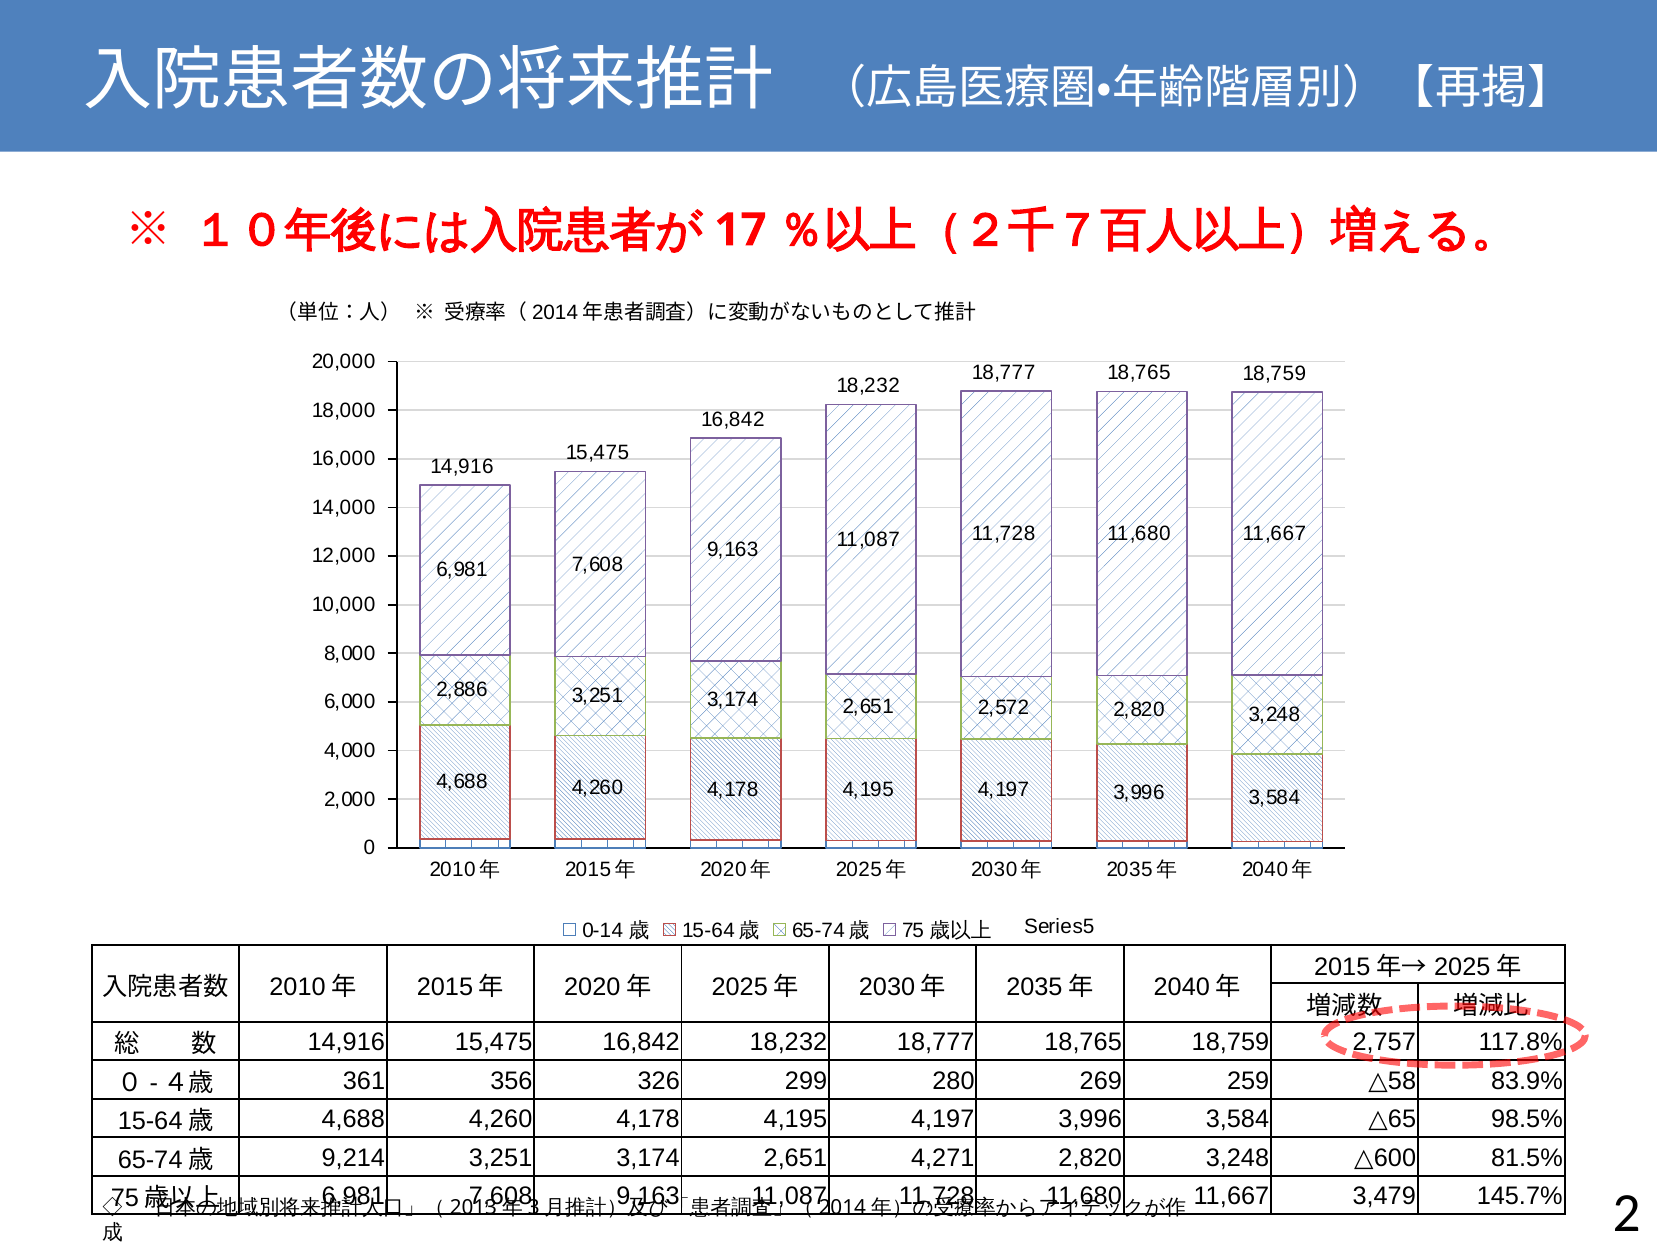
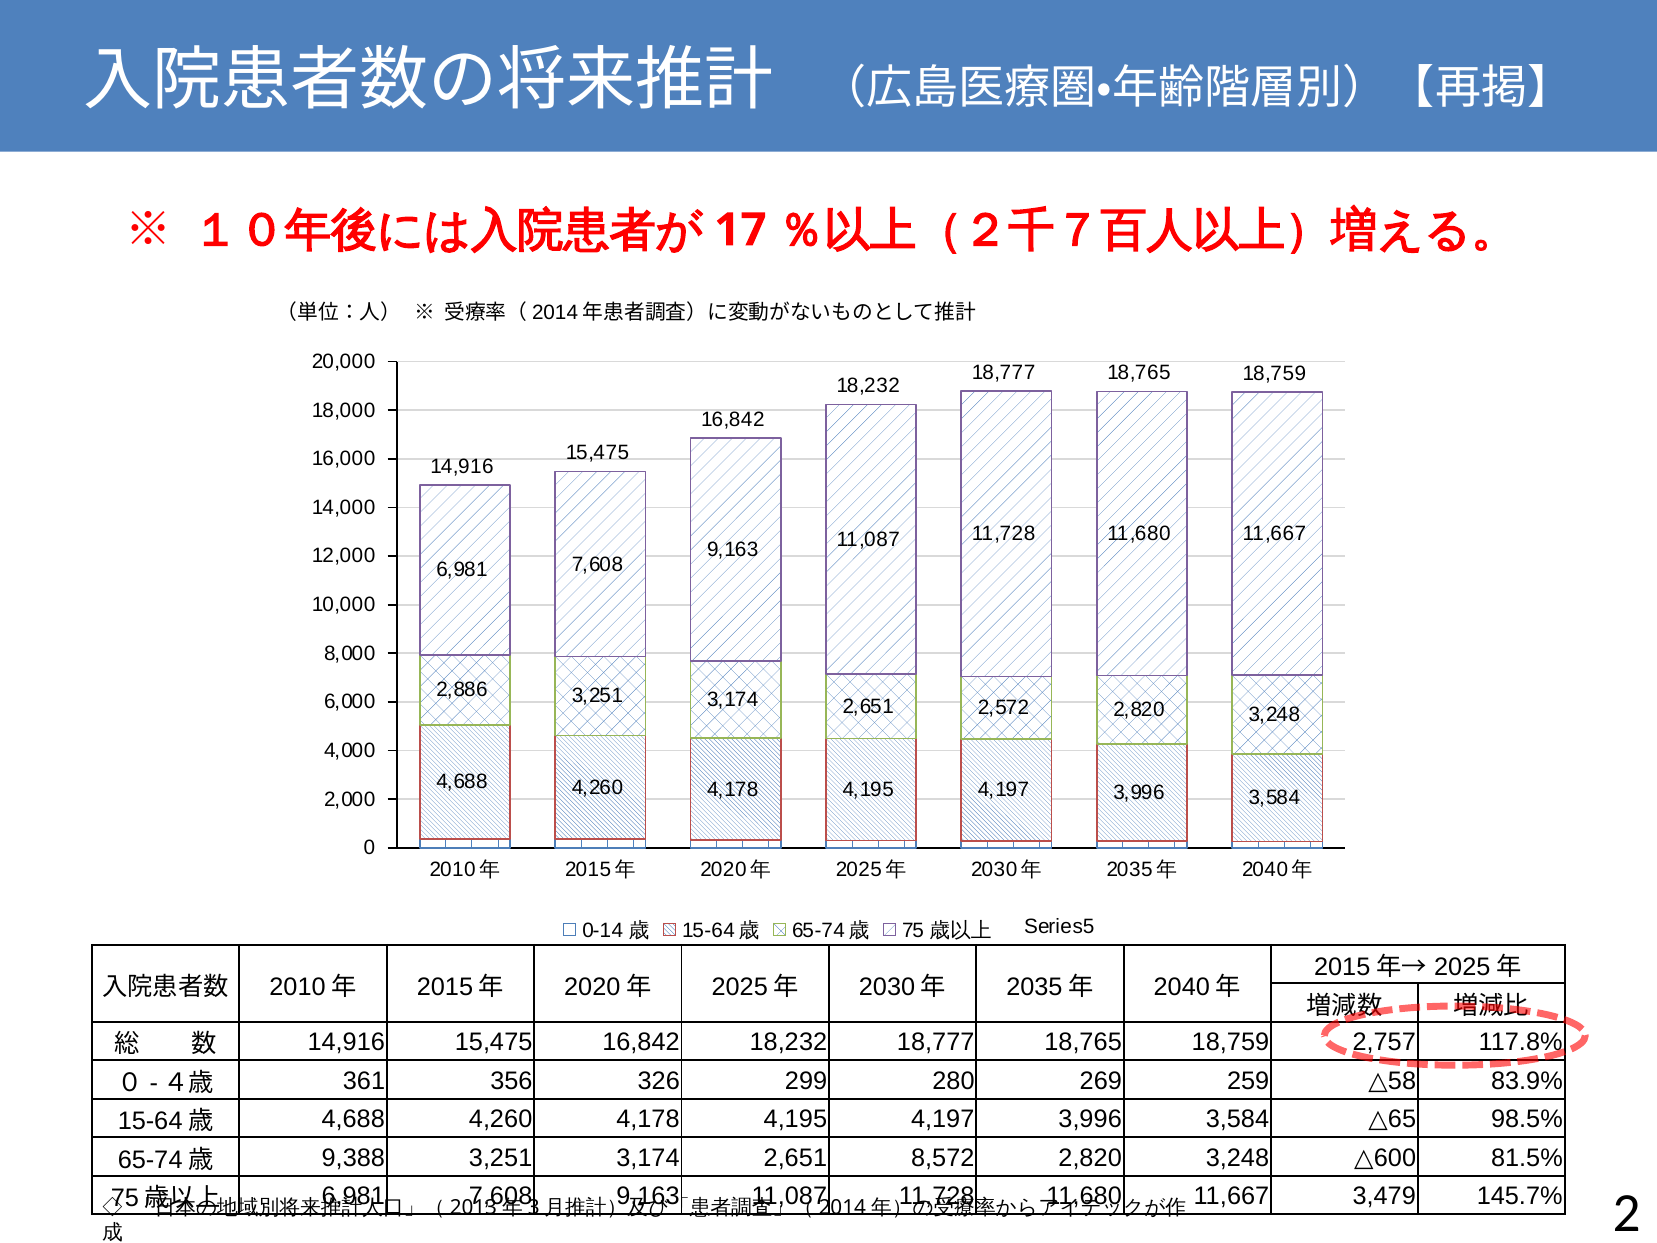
9,214: 9,214 -> 9,388
4,271: 4,271 -> 8,572
